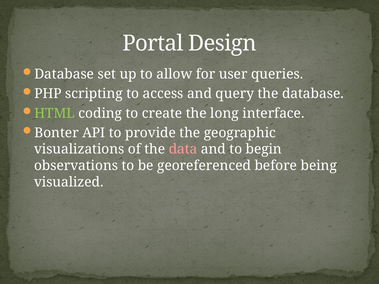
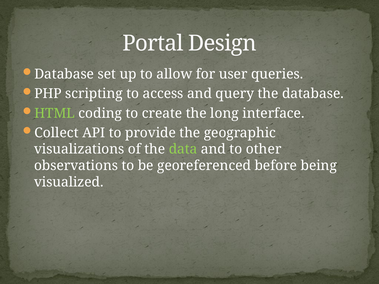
Bonter: Bonter -> Collect
data colour: pink -> light green
begin: begin -> other
